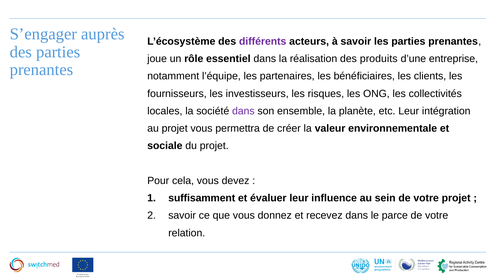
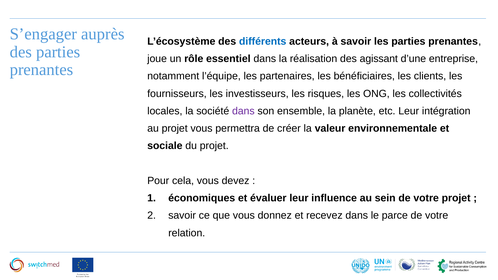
différents colour: purple -> blue
produits: produits -> agissant
suffisamment: suffisamment -> économiques
